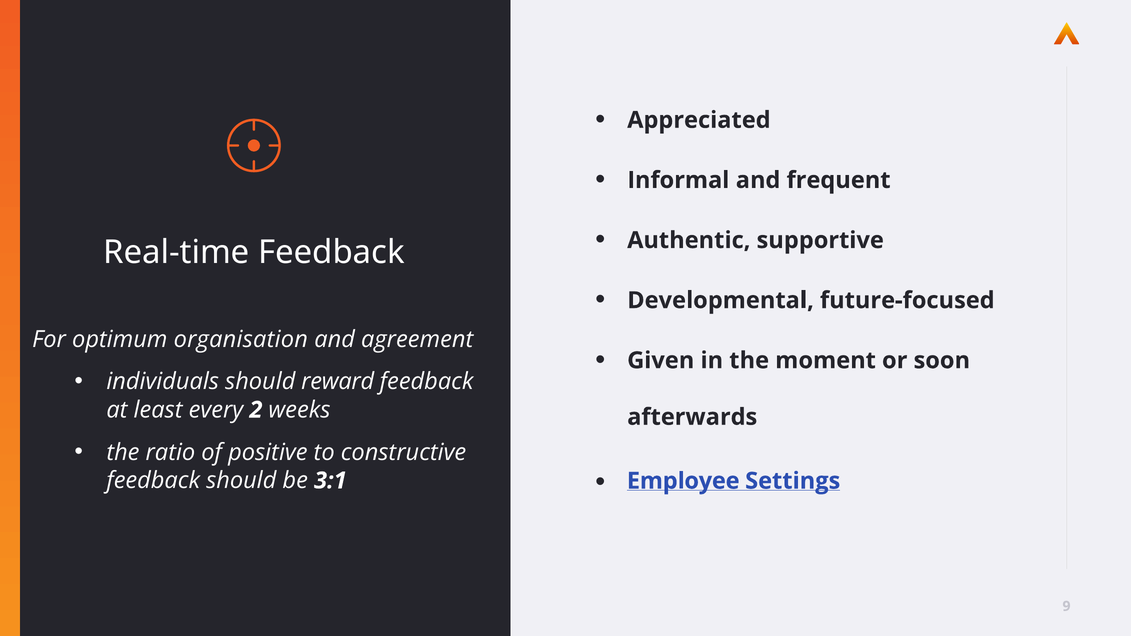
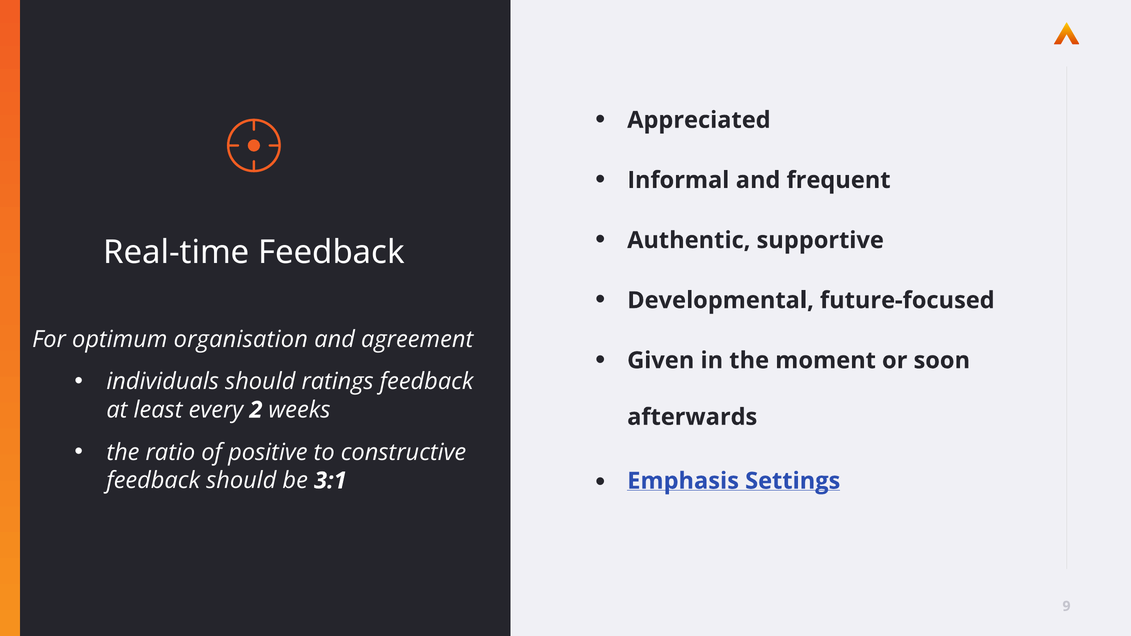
reward: reward -> ratings
Employee: Employee -> Emphasis
